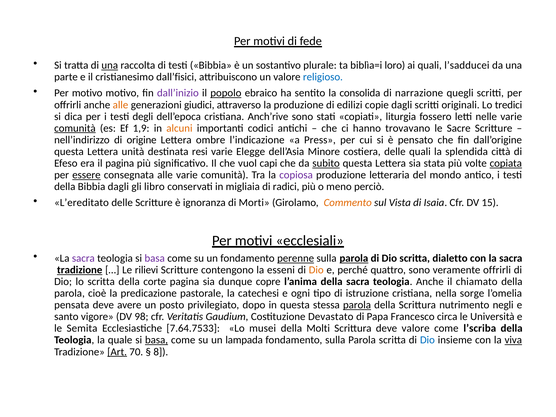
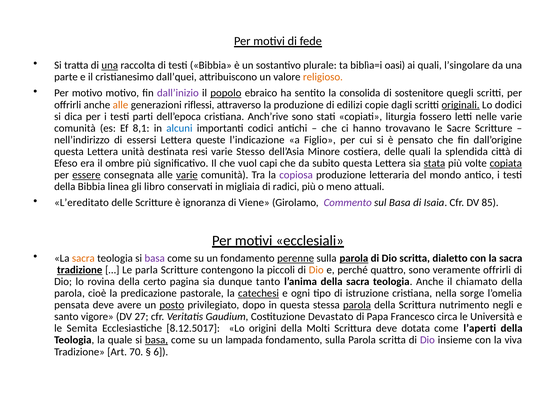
loro: loro -> oasi
l’sadducei: l’sadducei -> l’singolare
dall’fisici: dall’fisici -> dall’quei
religioso colour: blue -> orange
narrazione: narrazione -> sostenitore
giudici: giudici -> riflessi
originali underline: none -> present
tredici: tredici -> dodici
degli: degli -> parti
comunità at (75, 128) underline: present -> none
1,9: 1,9 -> 8,1
alcuni colour: orange -> blue
origine: origine -> essersi
ombre: ombre -> queste
Press: Press -> Figlio
Elegge: Elegge -> Stesso
il pagina: pagina -> ombre
subito underline: present -> none
stata underline: none -> present
varie at (187, 175) underline: none -> present
Bibbia dagli: dagli -> linea
perciò: perciò -> attuali
Morti: Morti -> Viene
Commento colour: orange -> purple
sul Vista: Vista -> Basa
15: 15 -> 85
sacra at (83, 258) colour: purple -> orange
rilievi: rilievi -> parla
esseni: esseni -> piccoli
lo scritta: scritta -> rovina
corte: corte -> certo
copre: copre -> tanto
catechesi underline: none -> present
posto underline: none -> present
98: 98 -> 27
7.64.7533: 7.64.7533 -> 8.12.5017
musei: musei -> origini
deve valore: valore -> dotata
l’scriba: l’scriba -> l’aperti
Dio at (427, 340) colour: blue -> purple
viva underline: present -> none
Art underline: present -> none
8: 8 -> 6
